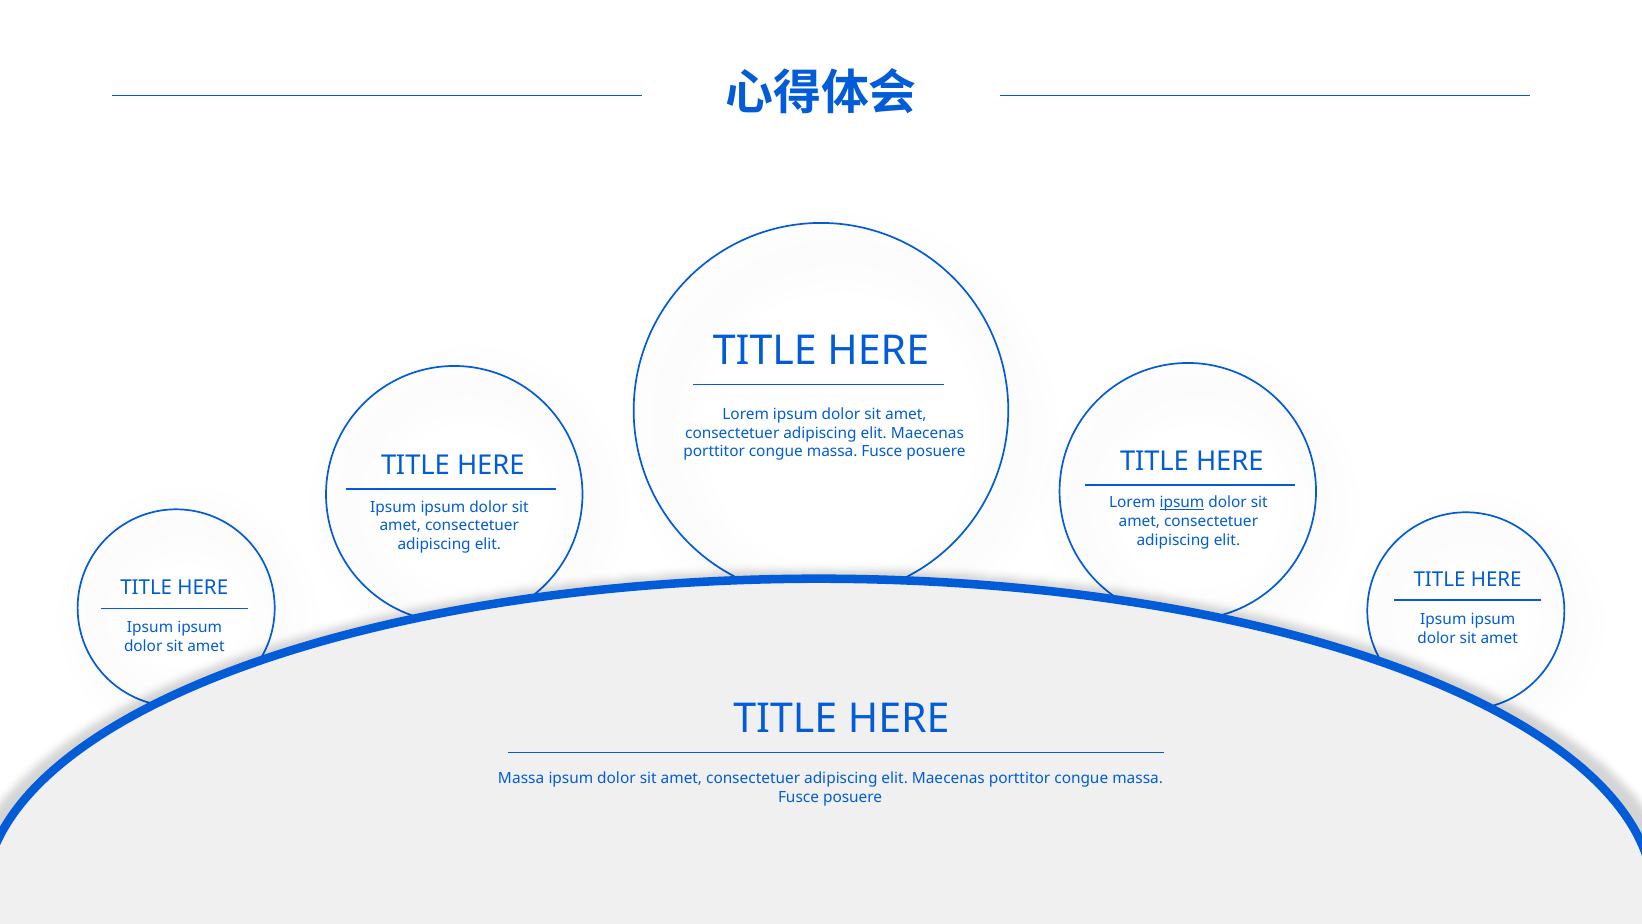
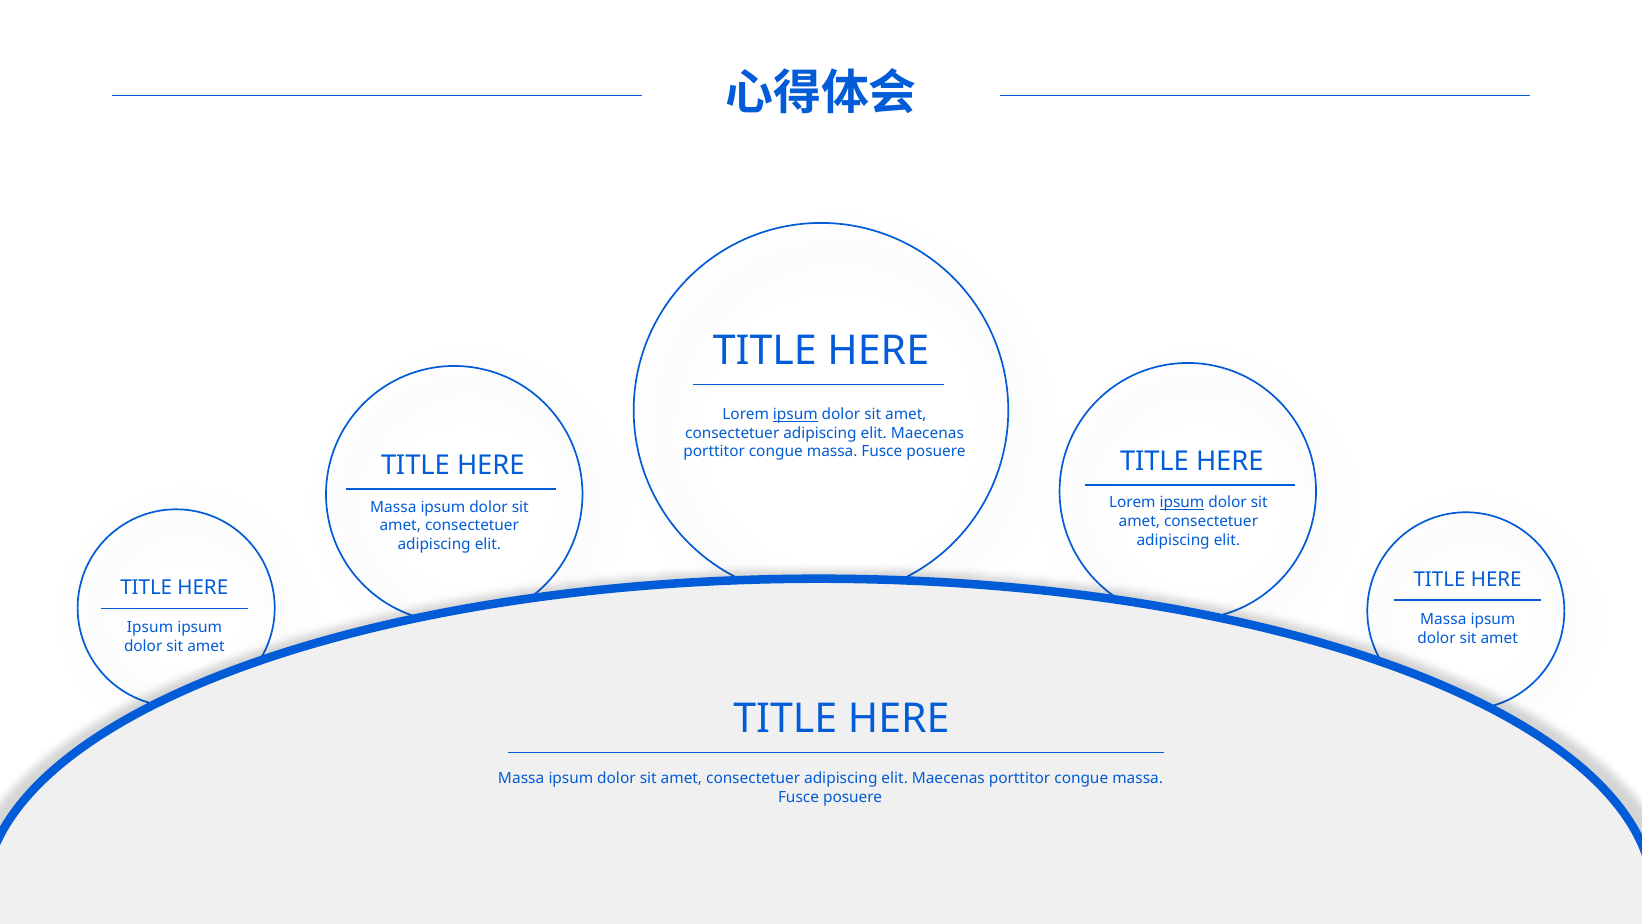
ipsum at (795, 414) underline: none -> present
Ipsum at (393, 507): Ipsum -> Massa
Ipsum at (1443, 619): Ipsum -> Massa
